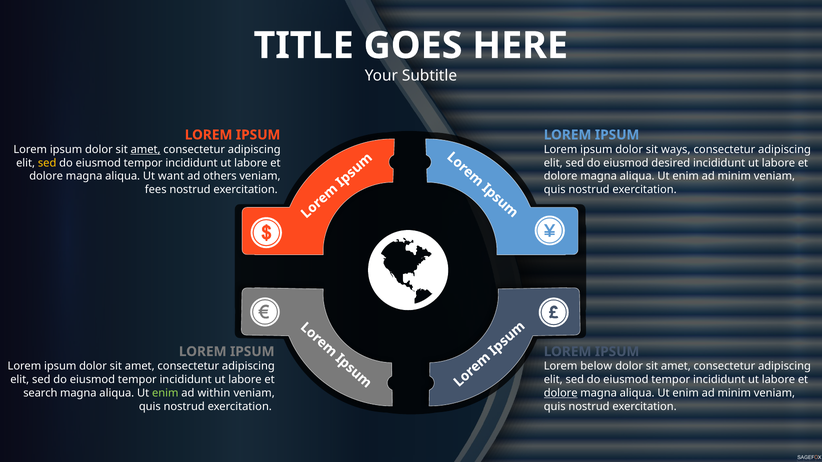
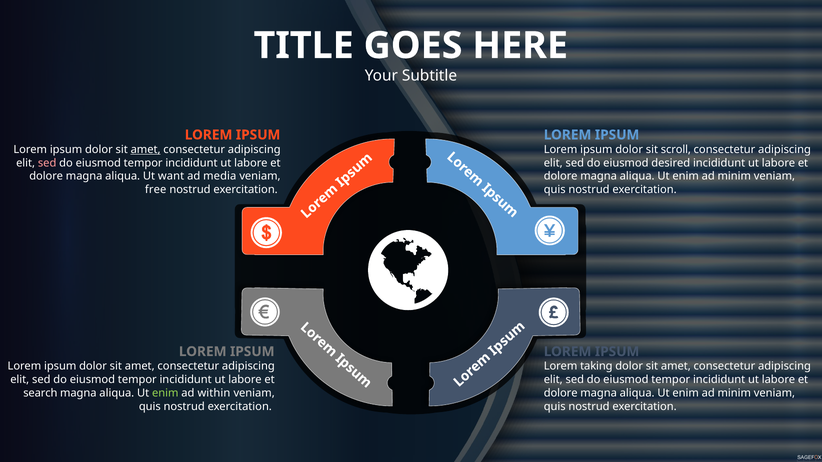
ways: ways -> scroll
sed at (47, 163) colour: yellow -> pink
others: others -> media
fees: fees -> free
below: below -> taking
dolore at (561, 393) underline: present -> none
